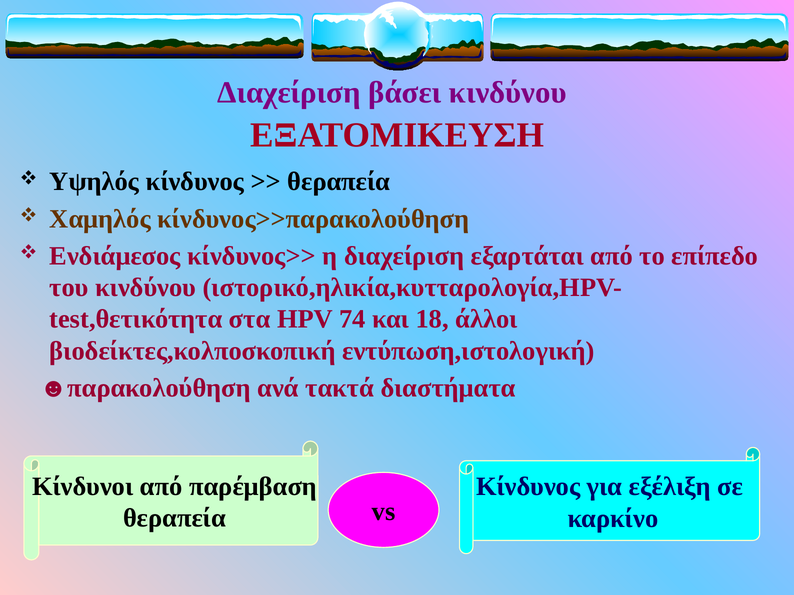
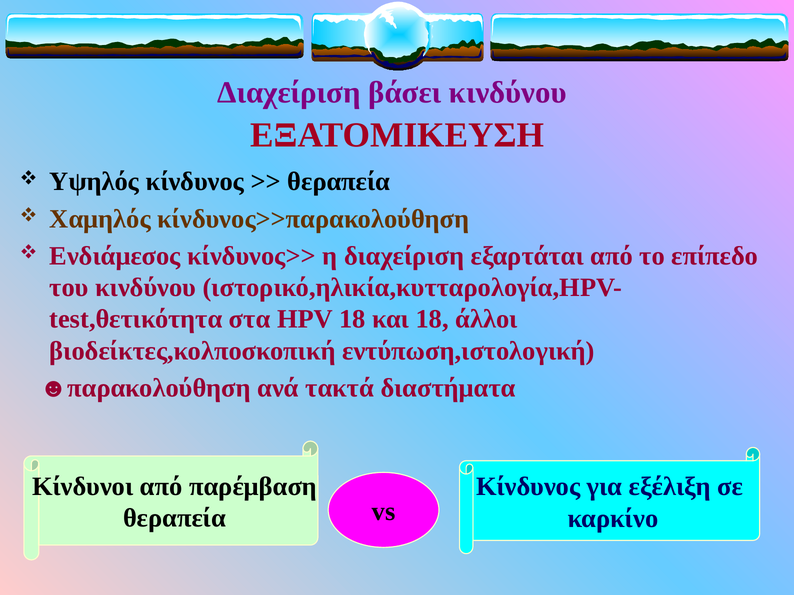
HPV 74: 74 -> 18
